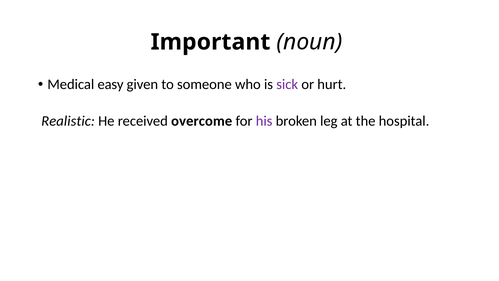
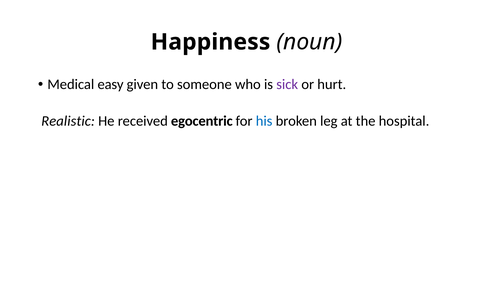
Important: Important -> Happiness
overcome: overcome -> egocentric
his colour: purple -> blue
